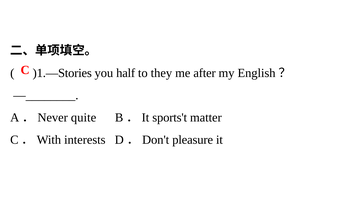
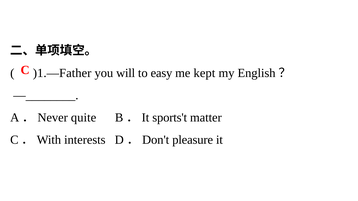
)1.—Stories: )1.—Stories -> )1.—Father
half: half -> will
they: they -> easy
after: after -> kept
